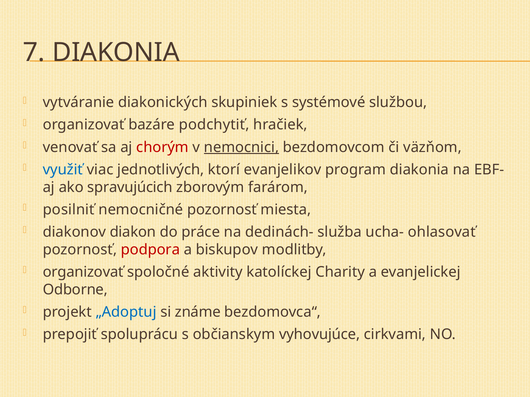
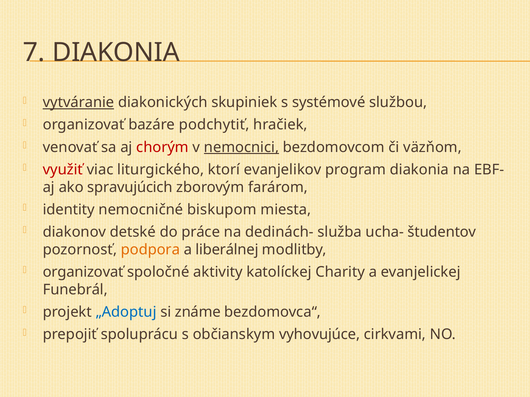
vytváranie underline: none -> present
využiť colour: blue -> red
jednotlivých: jednotlivých -> liturgického
posilniť: posilniť -> identity
nemocničné pozornosť: pozornosť -> biskupom
diakon: diakon -> detské
ohlasovať: ohlasovať -> študentov
podpora colour: red -> orange
biskupov: biskupov -> liberálnej
Odborne: Odborne -> Funebrál
